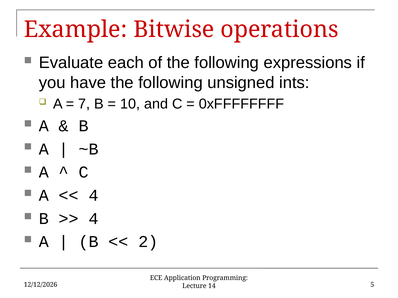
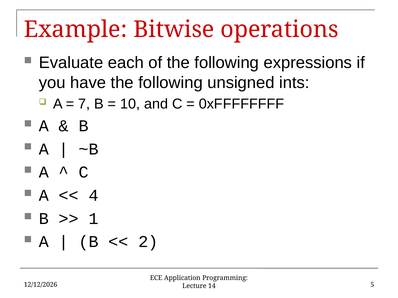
4 at (94, 219): 4 -> 1
